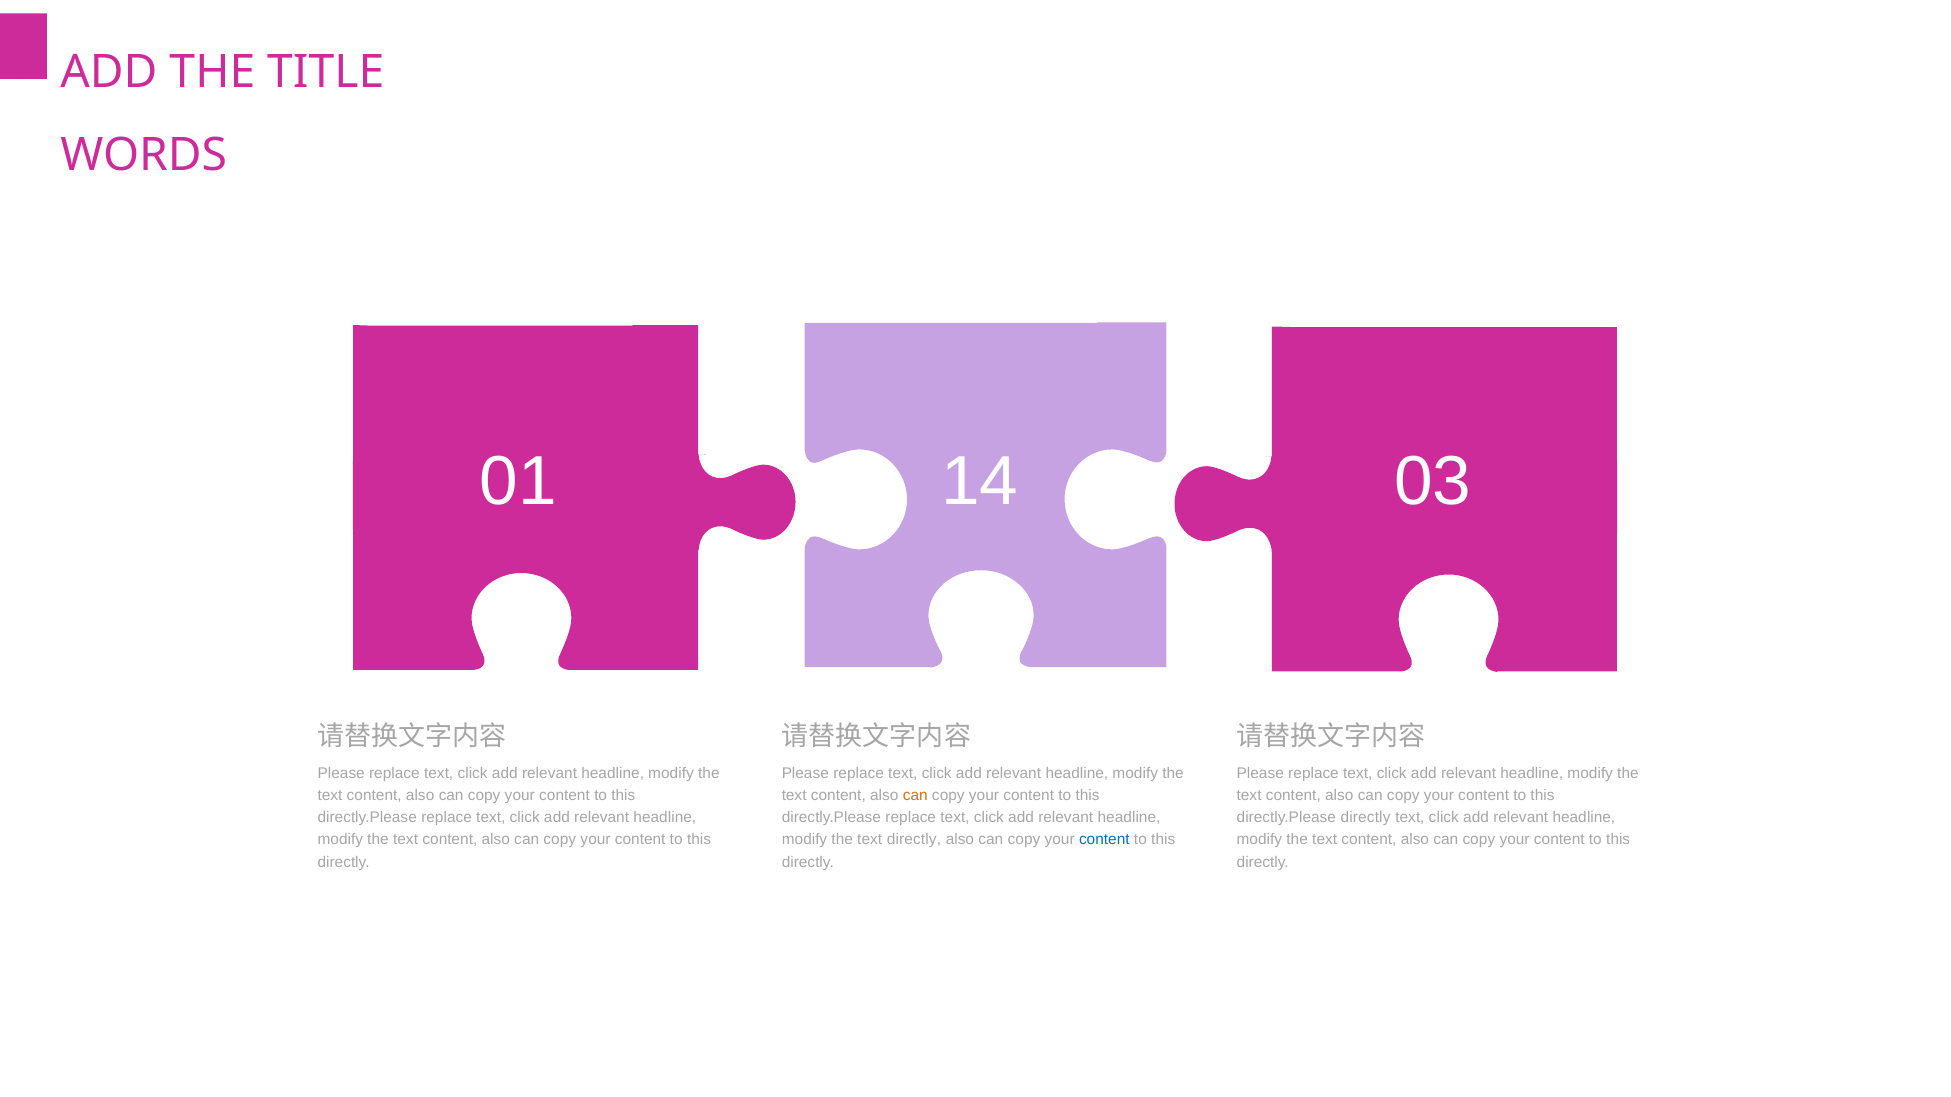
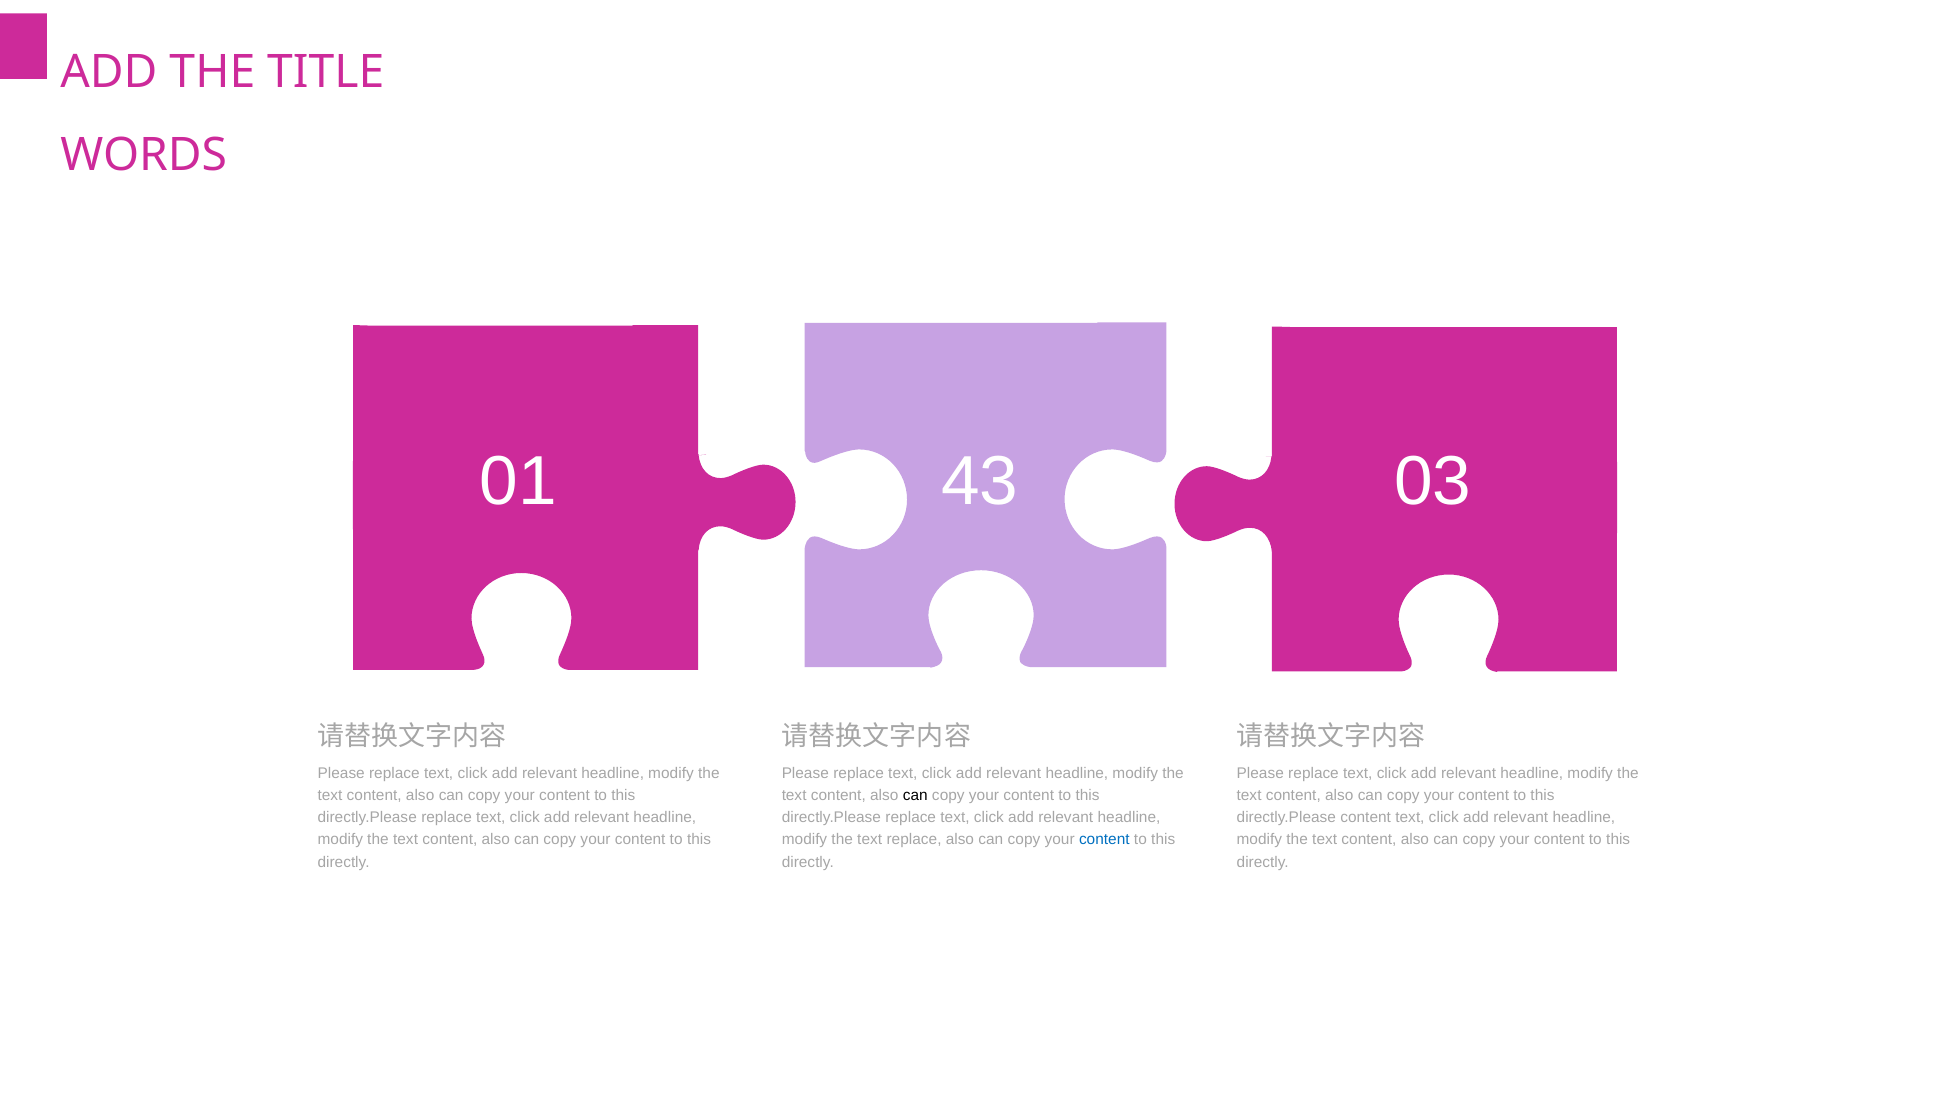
14: 14 -> 43
can at (915, 796) colour: orange -> black
directly.Please directly: directly -> content
text directly: directly -> replace
